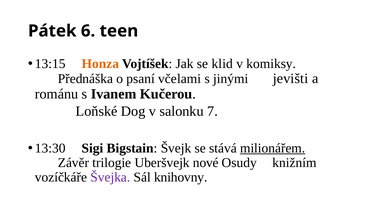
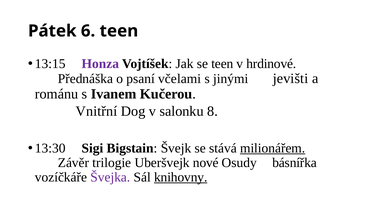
Honza colour: orange -> purple
se klid: klid -> teen
komiksy: komiksy -> hrdinové
Loňské: Loňské -> Vnitřní
7: 7 -> 8
knižním: knižním -> básnířka
knihovny underline: none -> present
